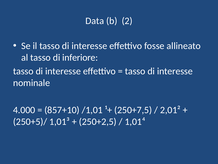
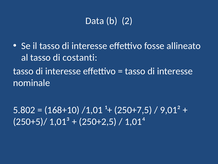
inferiore: inferiore -> costanti
4.000: 4.000 -> 5.802
857+10: 857+10 -> 168+10
2,01²: 2,01² -> 9,01²
